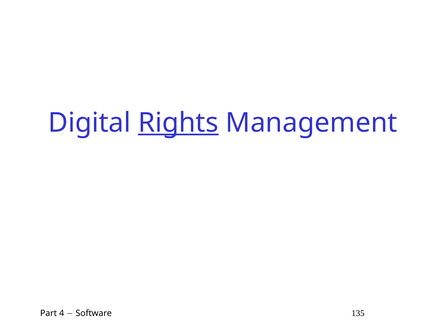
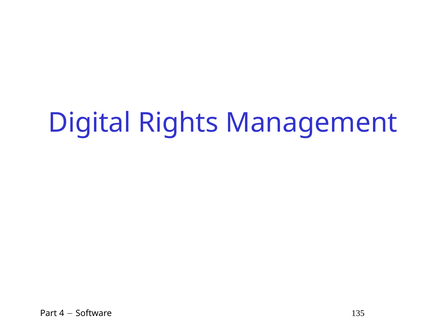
Rights underline: present -> none
